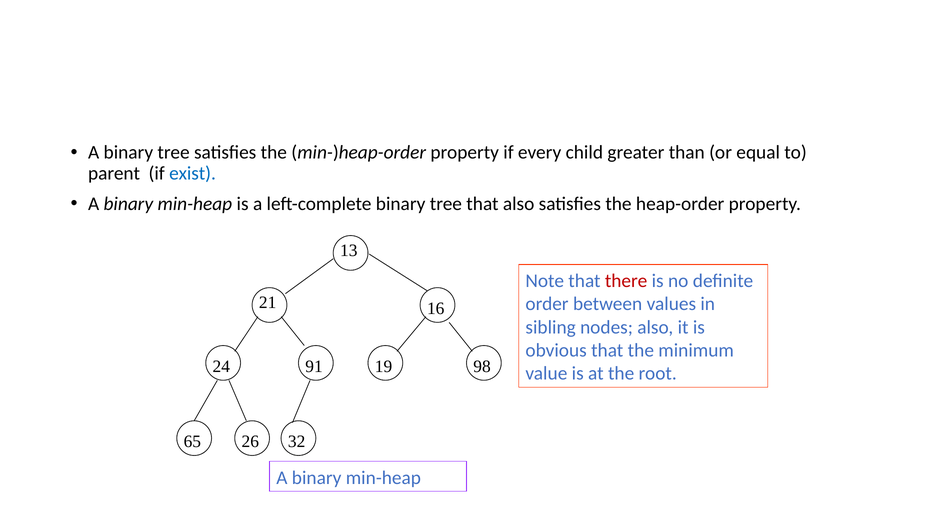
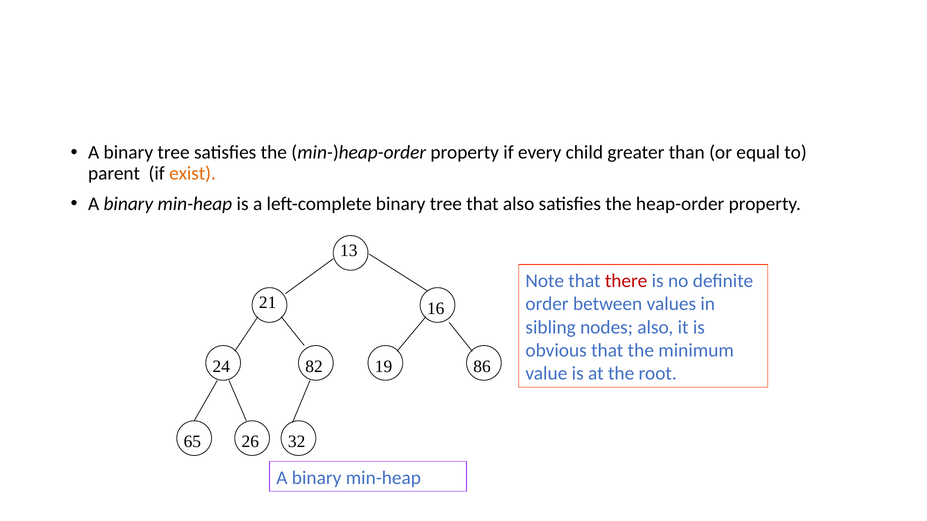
exist colour: blue -> orange
91: 91 -> 82
98: 98 -> 86
